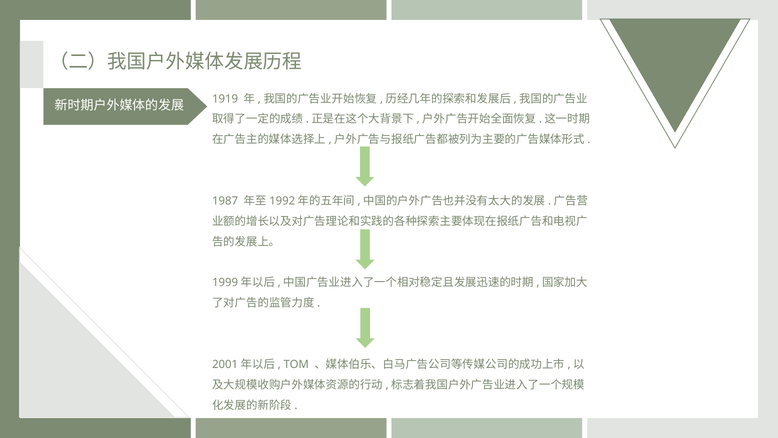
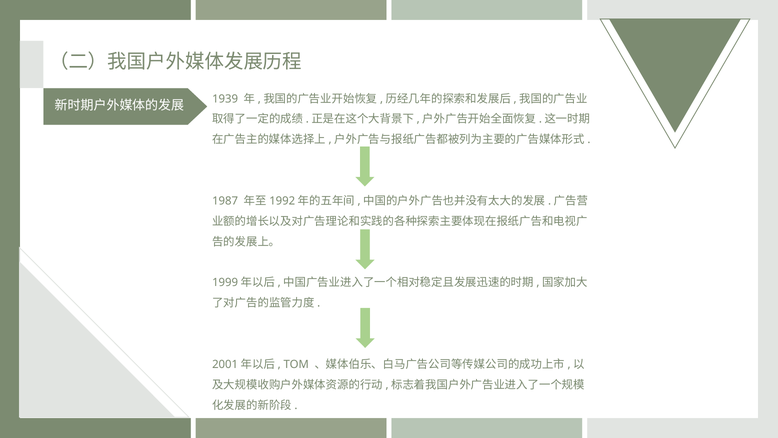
1919: 1919 -> 1939
